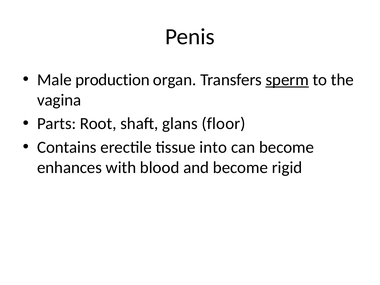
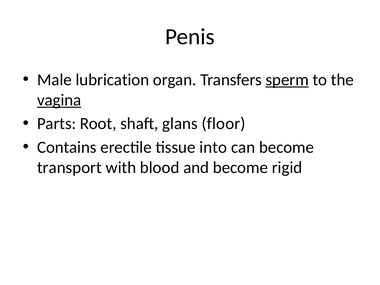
production: production -> lubrication
vagina underline: none -> present
enhances: enhances -> transport
